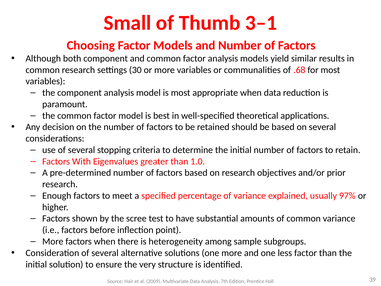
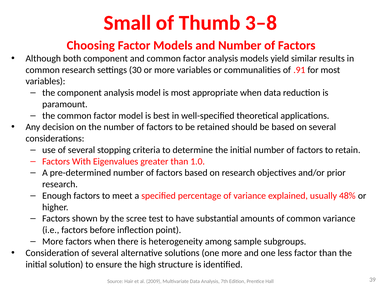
3–1: 3–1 -> 3–8
.68: .68 -> .91
97%: 97% -> 48%
very: very -> high
